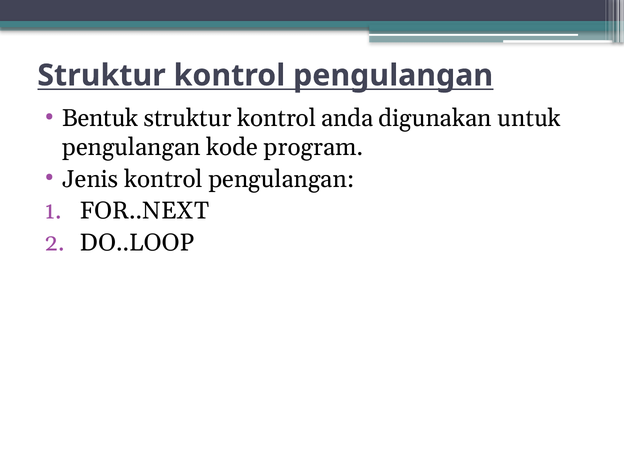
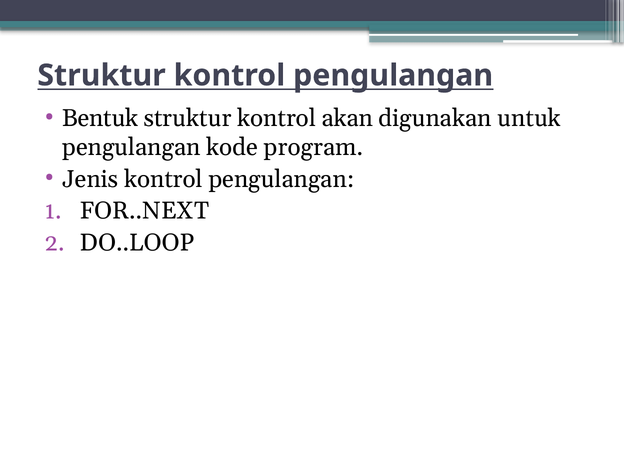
anda: anda -> akan
